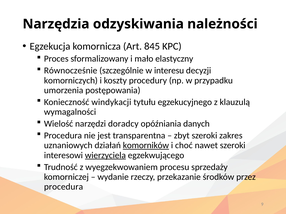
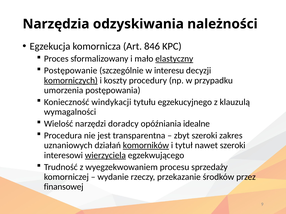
845: 845 -> 846
elastyczny underline: none -> present
Równocześnie: Równocześnie -> Postępowanie
komorniczych underline: none -> present
danych: danych -> idealne
choć: choć -> tytuł
procedura at (64, 187): procedura -> finansowej
